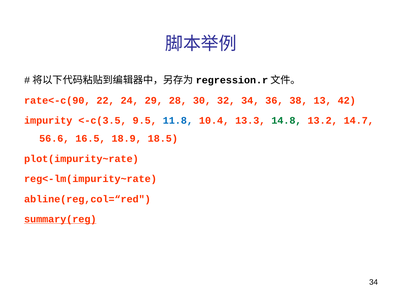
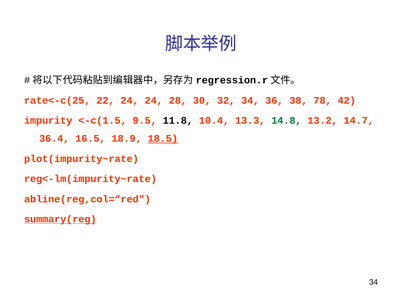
rate<-c(90: rate<-c(90 -> rate<-c(25
24 29: 29 -> 24
13: 13 -> 78
<-c(3.5: <-c(3.5 -> <-c(1.5
11.8 colour: blue -> black
56.6: 56.6 -> 36.4
18.5 underline: none -> present
